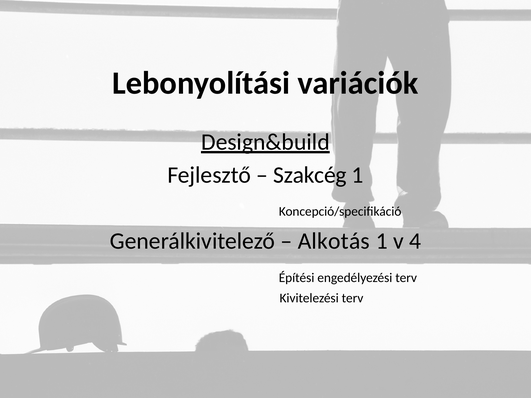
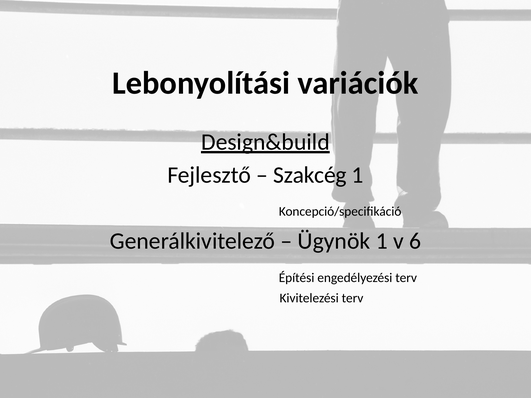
Alkotás: Alkotás -> Ügynök
4: 4 -> 6
